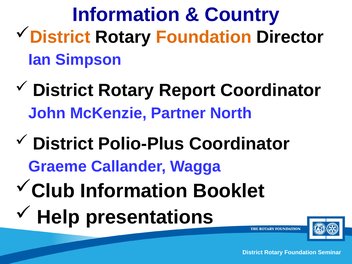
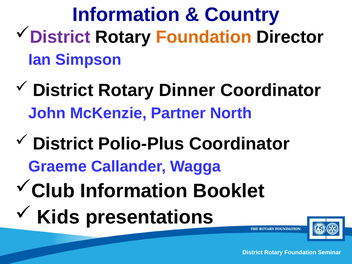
District at (60, 37) colour: orange -> purple
Report: Report -> Dinner
Help: Help -> Kids
